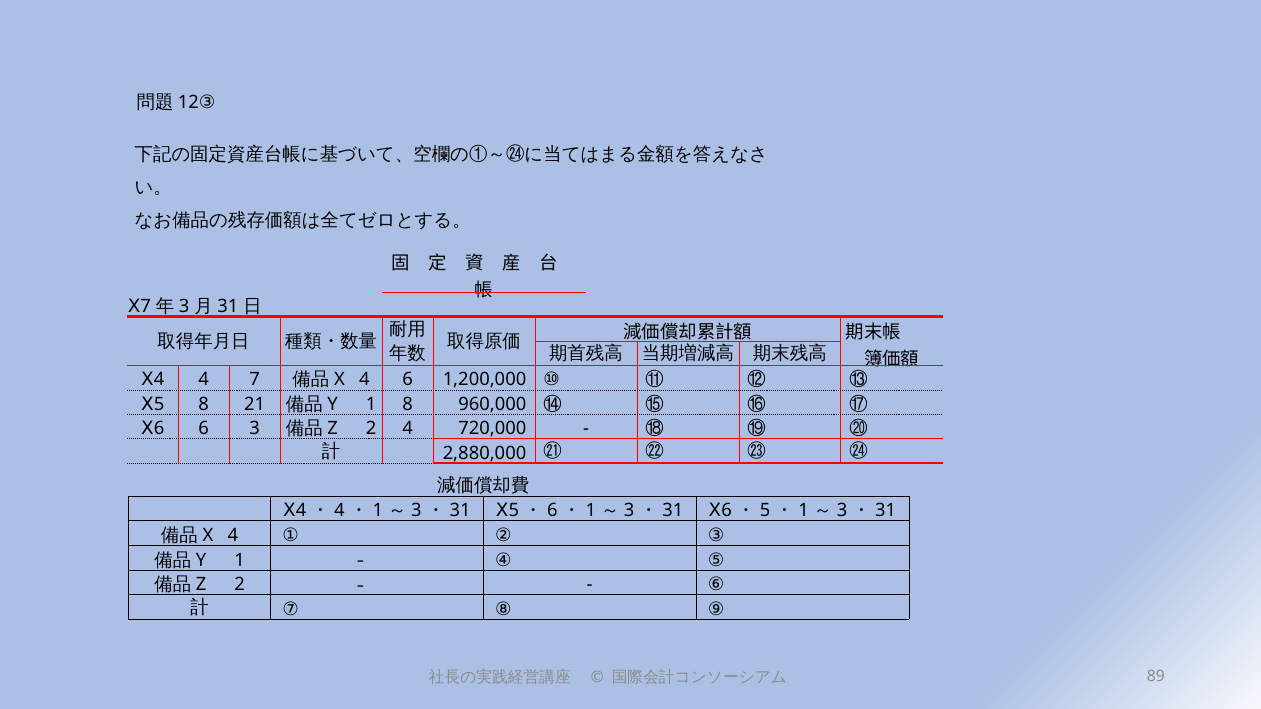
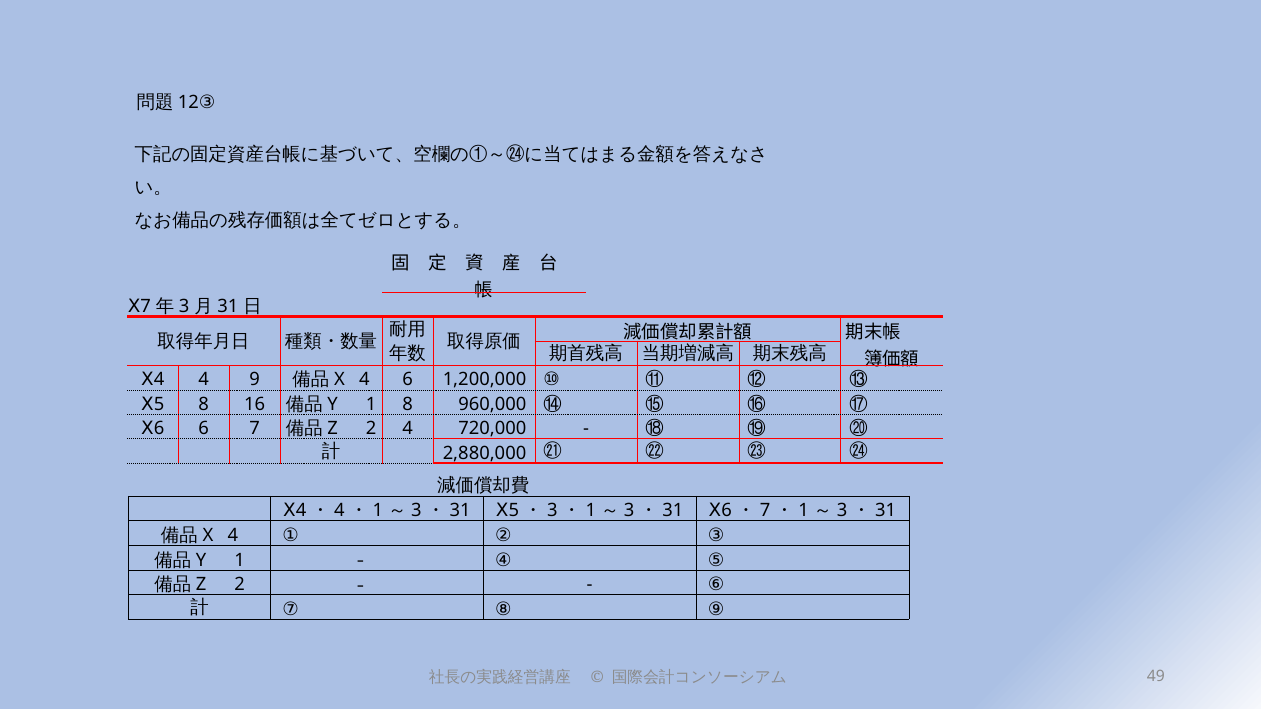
4 7: 7 -> 9
21: 21 -> 16
6 3: 3 -> 7
6 at (552, 511): 6 -> 3
5 at (765, 511): 5 -> 7
89: 89 -> 49
